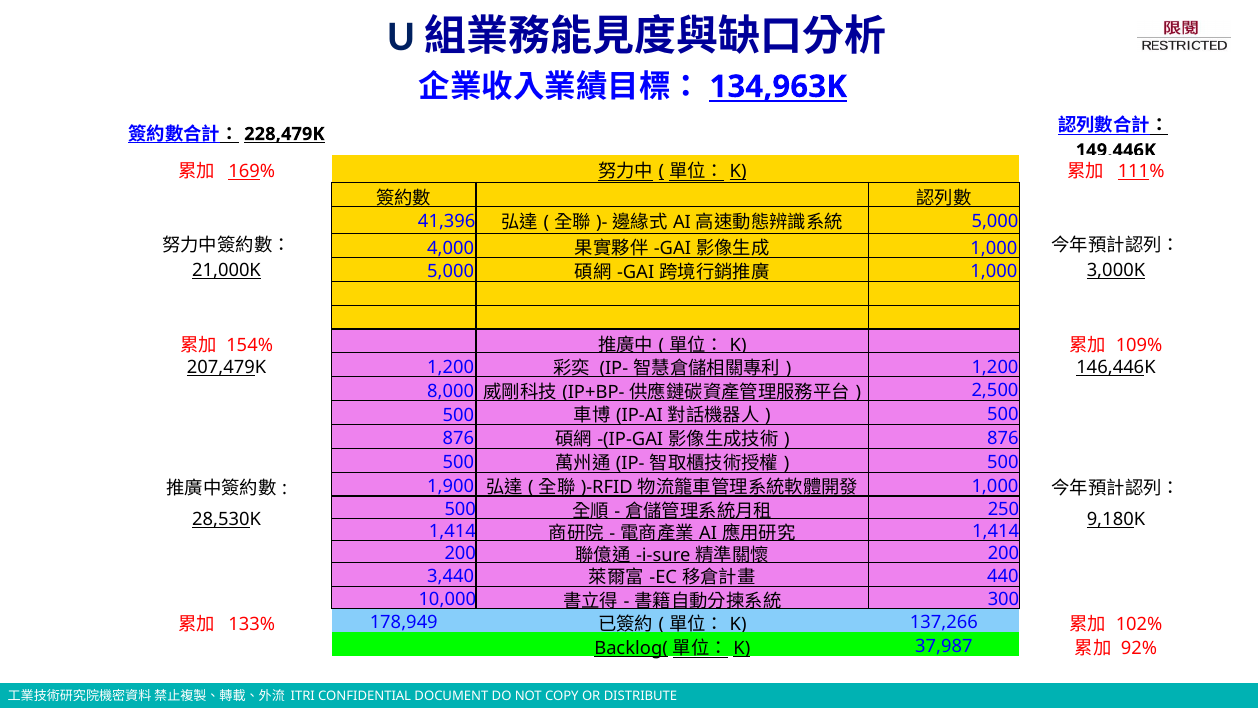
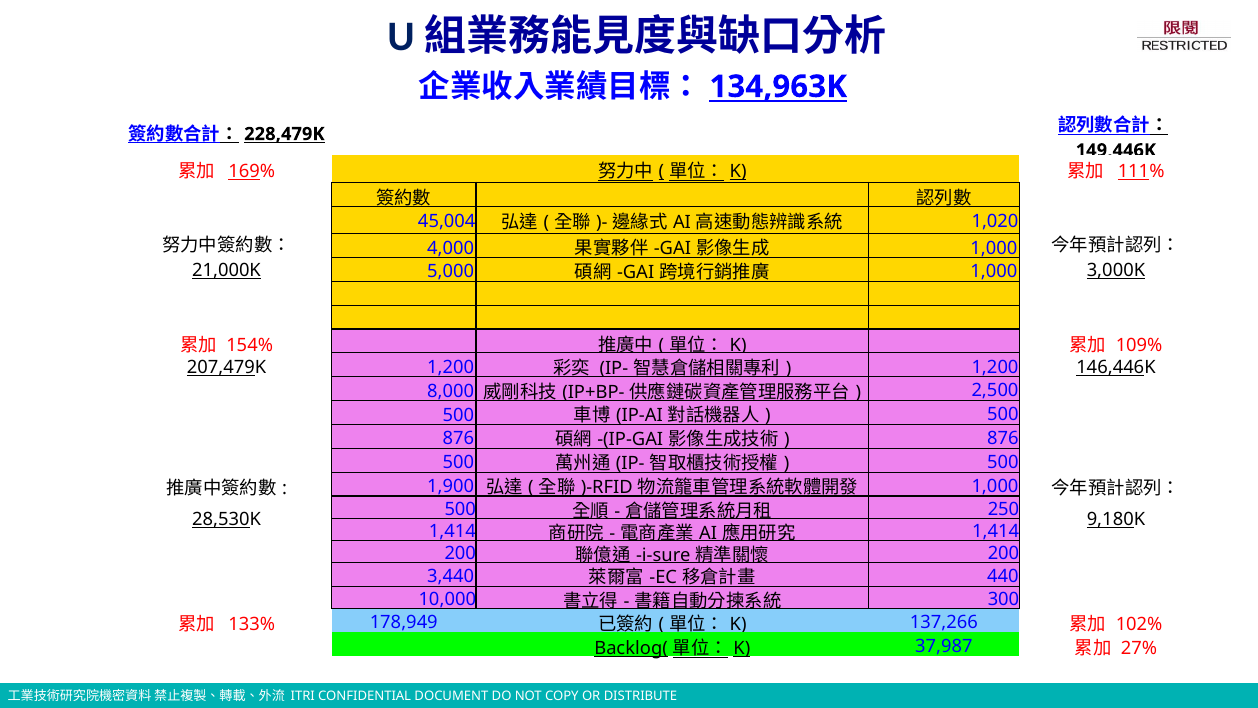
41,396: 41,396 -> 45,004
5,000 at (995, 221): 5,000 -> 1,020
92%: 92% -> 27%
